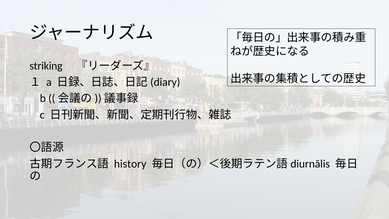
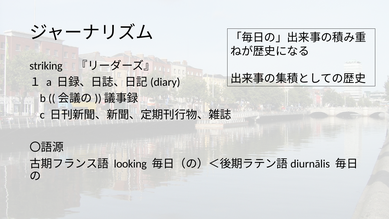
history: history -> looking
